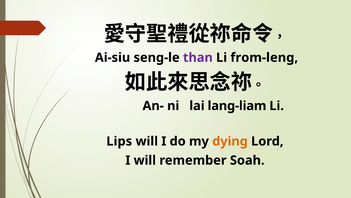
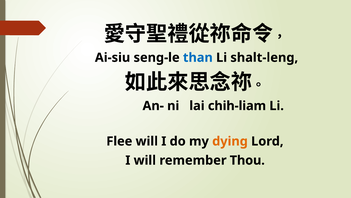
than colour: purple -> blue
from-leng: from-leng -> shalt-leng
lang-liam: lang-liam -> chih-liam
Lips: Lips -> Flee
Soah: Soah -> Thou
